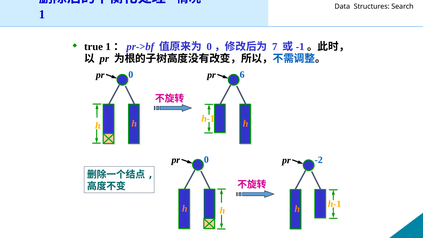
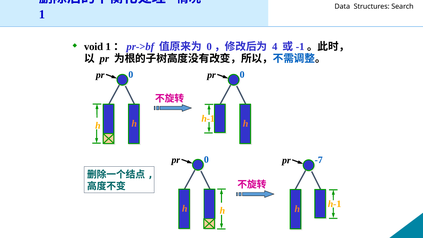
true: true -> void
7: 7 -> 4
pr 6: 6 -> 0
-2: -2 -> -7
